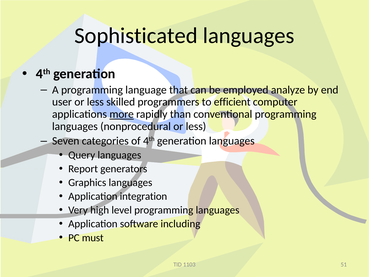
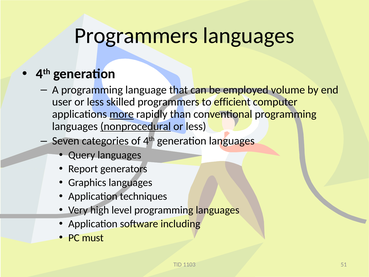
Sophisticated at (136, 36): Sophisticated -> Programmers
analyze: analyze -> volume
nonprocedural underline: none -> present
integration: integration -> techniques
